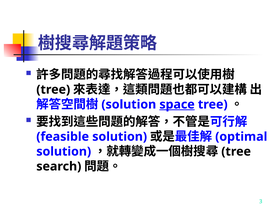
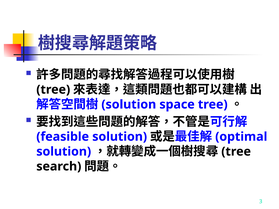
space underline: present -> none
